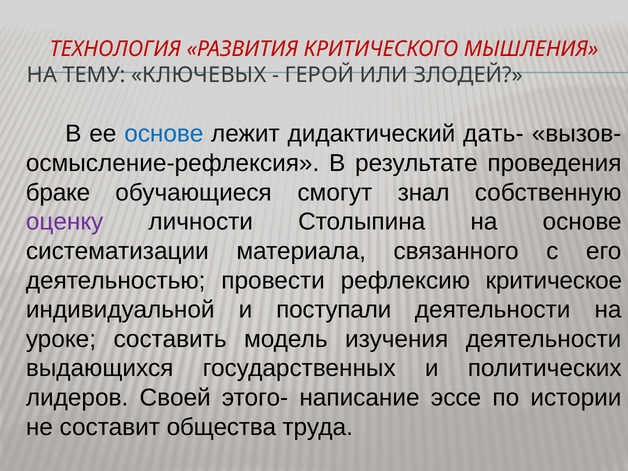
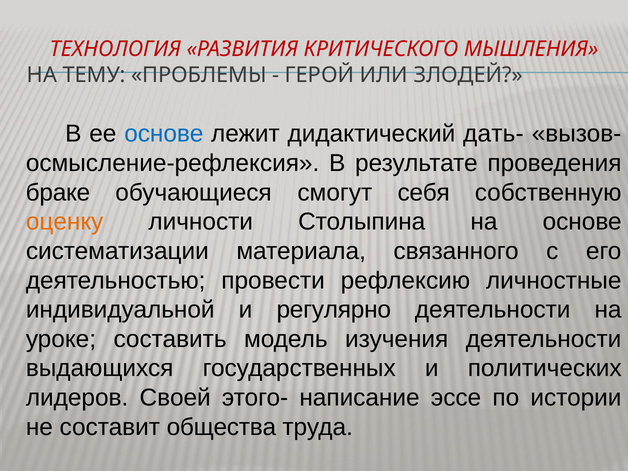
КЛЮЧЕВЫХ: КЛЮЧЕВЫХ -> ПРОБЛЕМЫ
знал: знал -> себя
оценку colour: purple -> orange
критическое: критическое -> личностные
поступали: поступали -> регулярно
